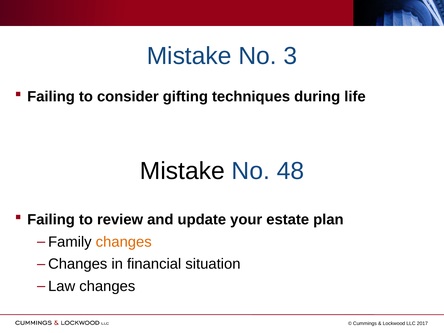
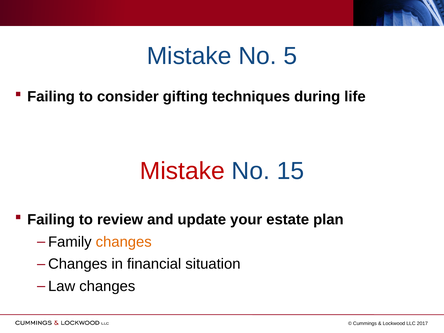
3: 3 -> 5
Mistake at (182, 171) colour: black -> red
48: 48 -> 15
